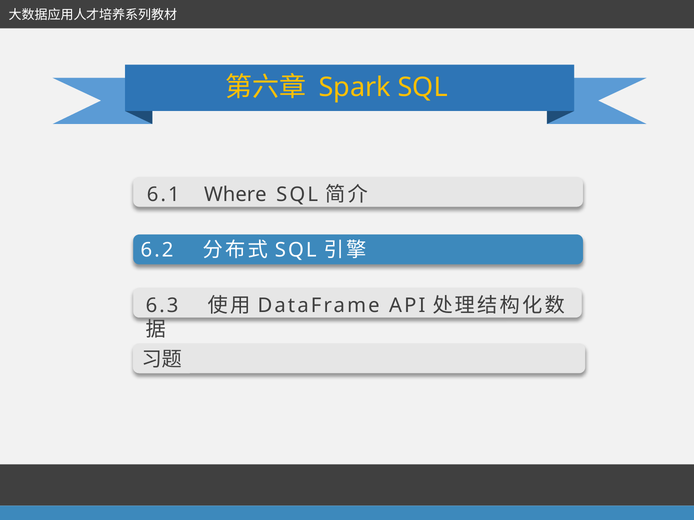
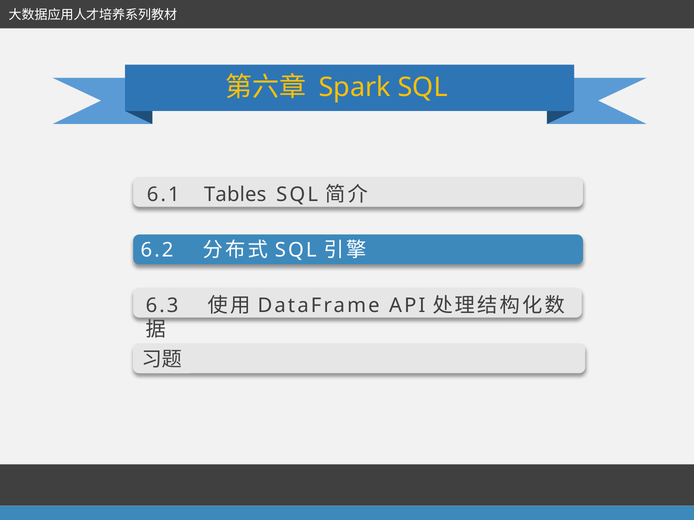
Where: Where -> Tables
